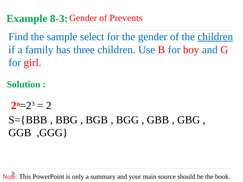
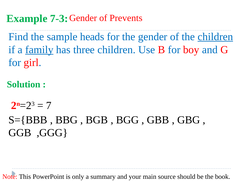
8-3: 8-3 -> 7-3
select: select -> heads
family underline: none -> present
2: 2 -> 7
